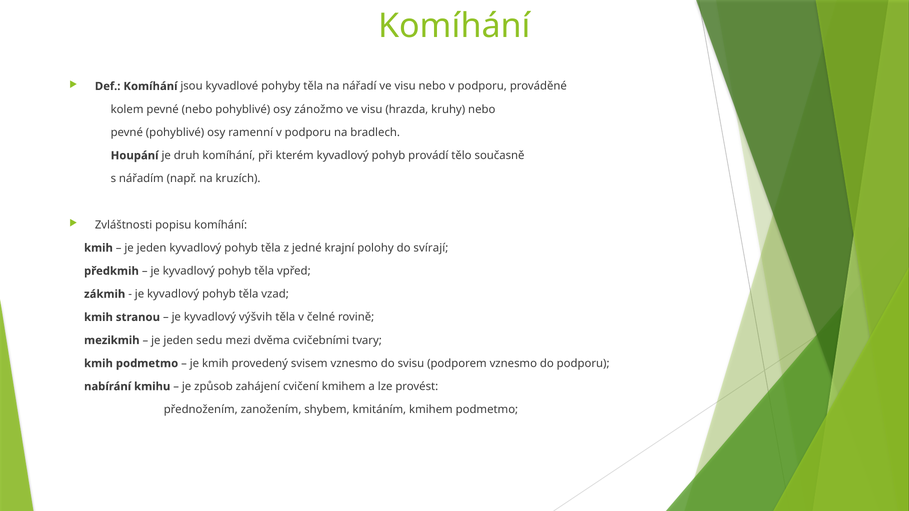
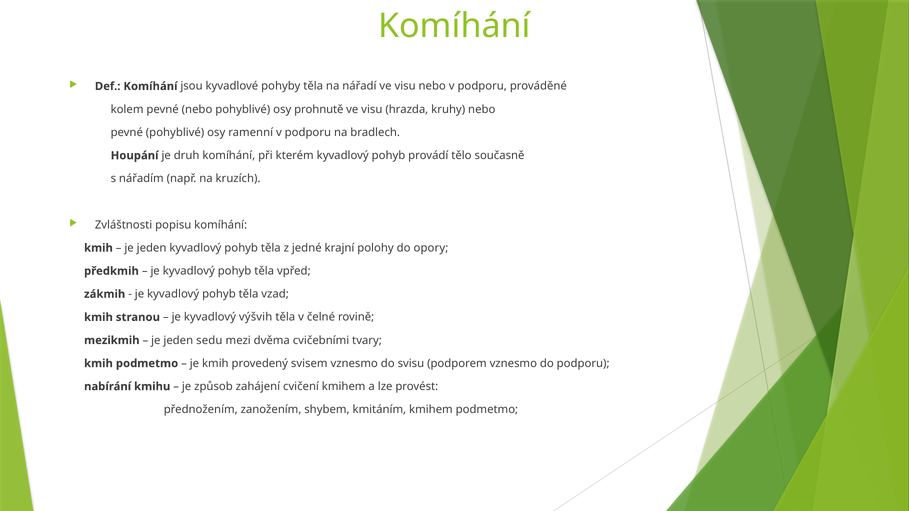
zánožmo: zánožmo -> prohnutě
svírají: svírají -> opory
